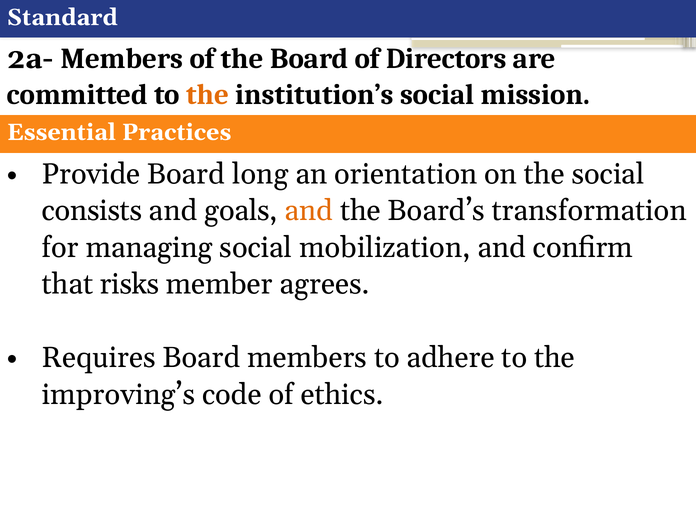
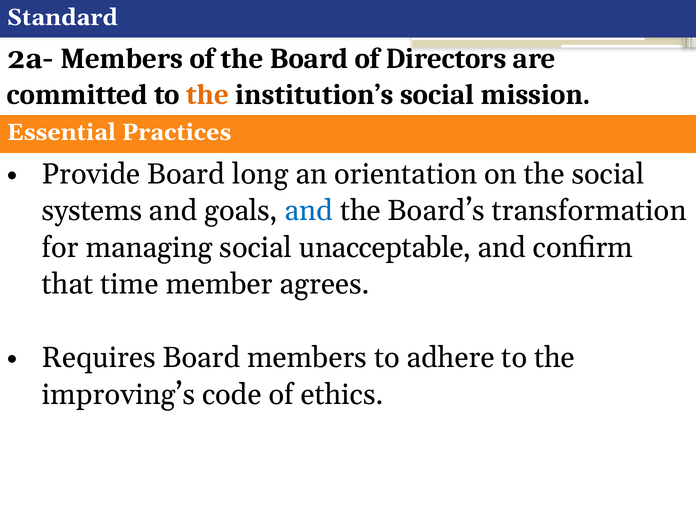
consists: consists -> systems
and at (309, 211) colour: orange -> blue
mobilization: mobilization -> unacceptable
risks: risks -> time
